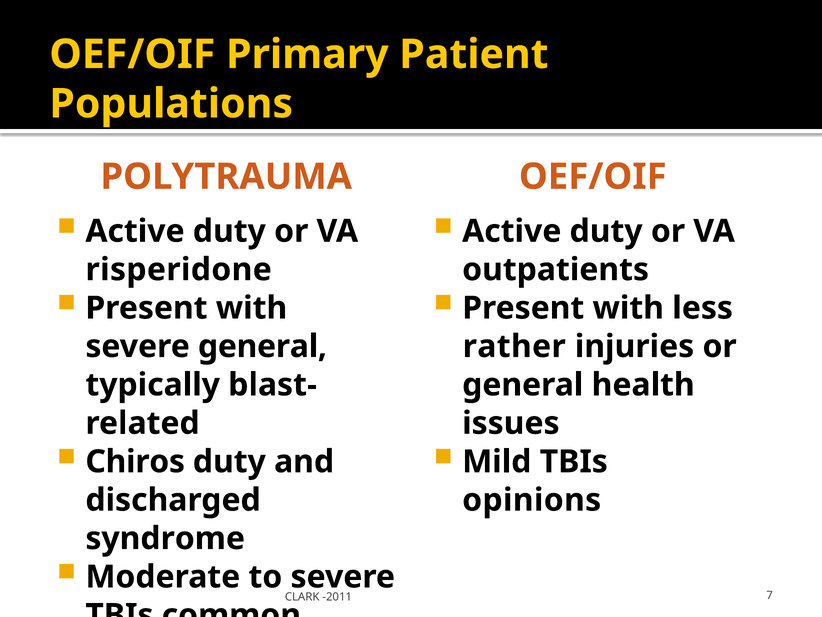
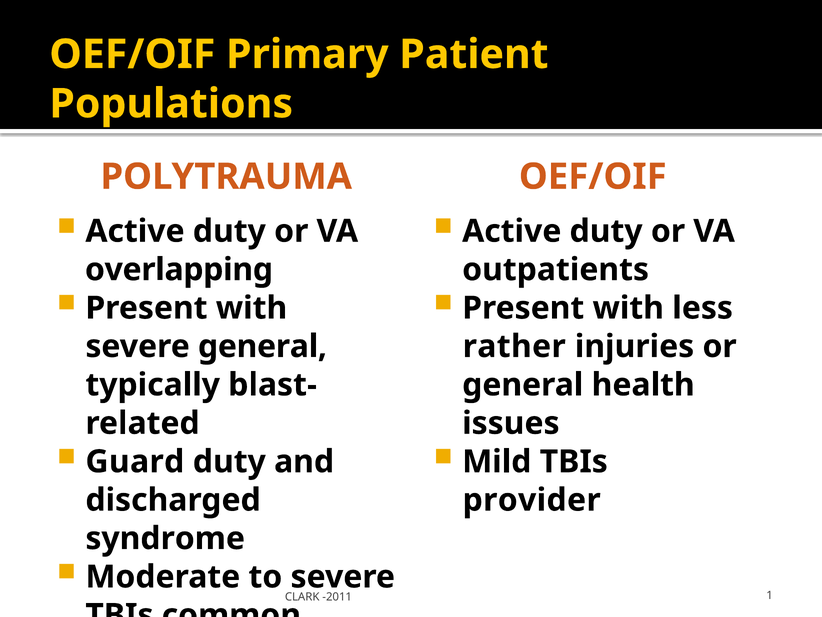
risperidone: risperidone -> overlapping
Chiros: Chiros -> Guard
opinions: opinions -> provider
7: 7 -> 1
